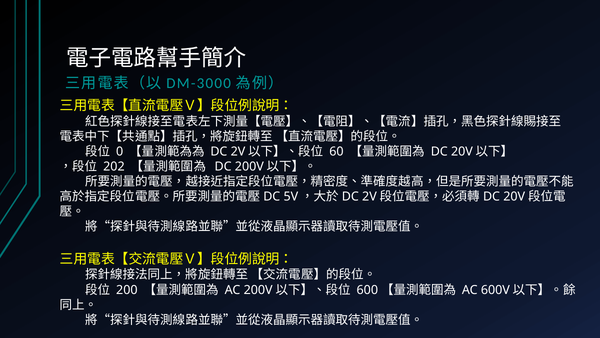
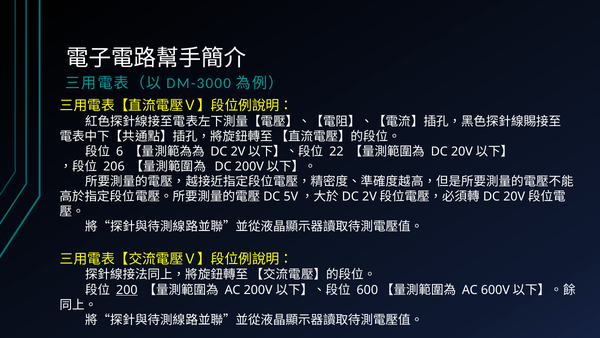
0: 0 -> 6
60: 60 -> 22
202: 202 -> 206
200 underline: none -> present
